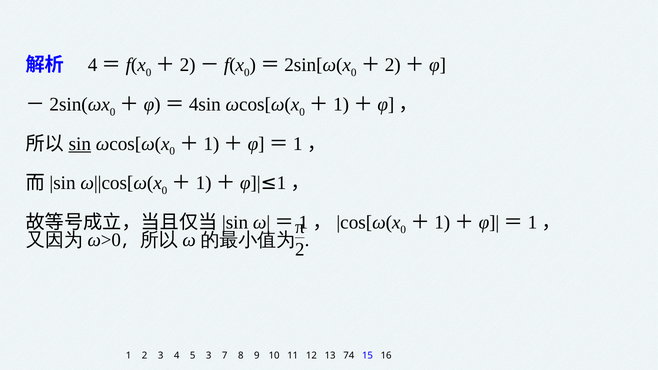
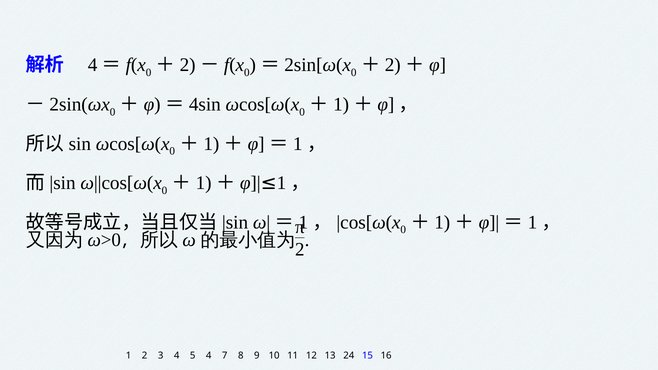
sin underline: present -> none
5 3: 3 -> 4
74: 74 -> 24
